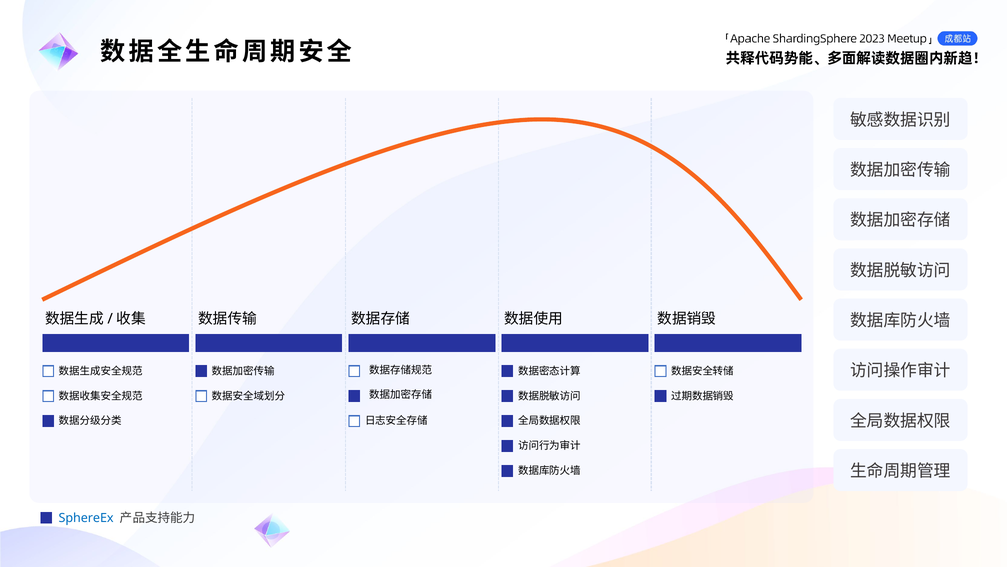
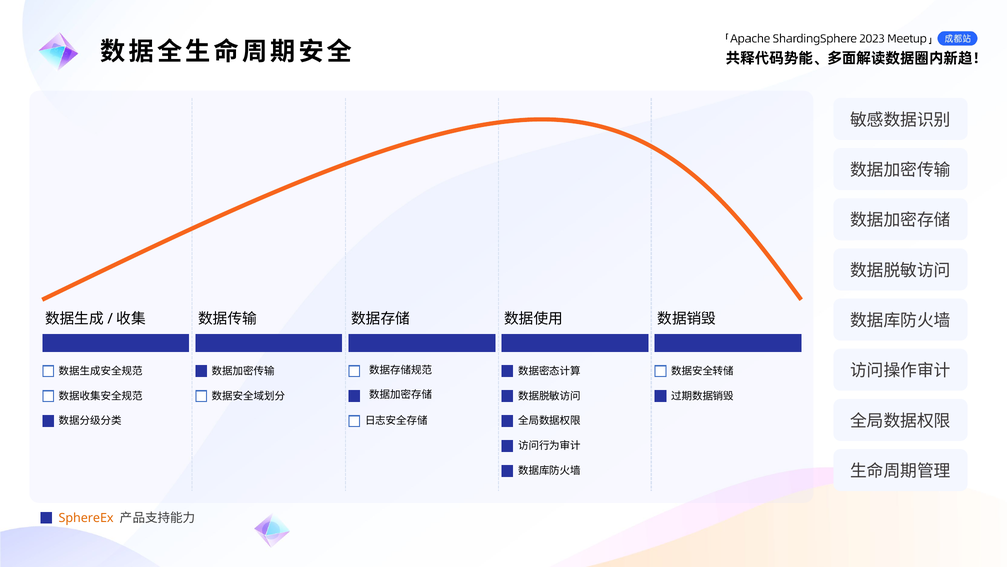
SphereEx colour: blue -> orange
